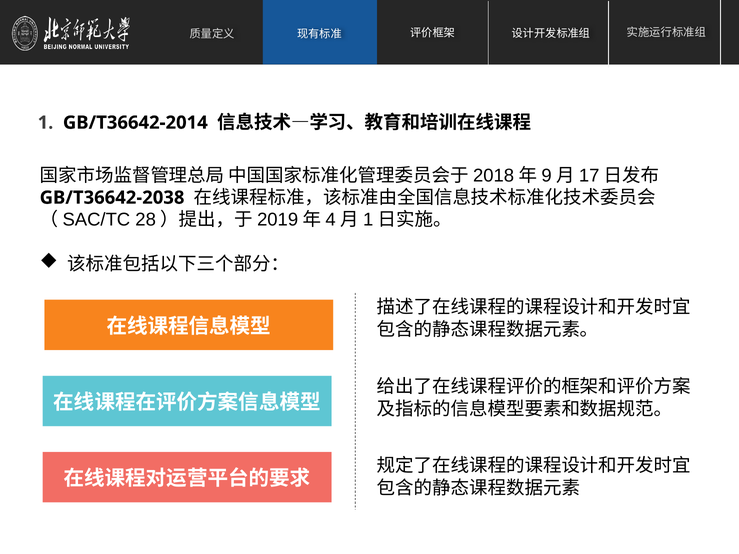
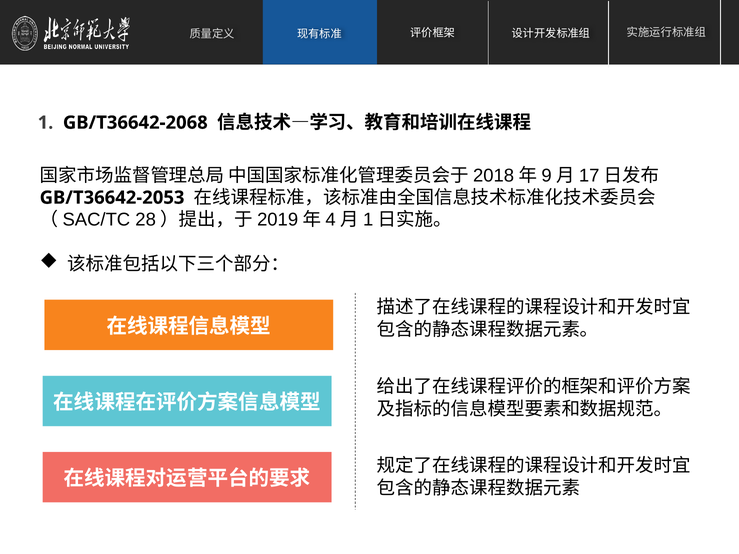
GB/T36642-2014: GB/T36642-2014 -> GB/T36642-2068
GB/T36642-2038: GB/T36642-2038 -> GB/T36642-2053
